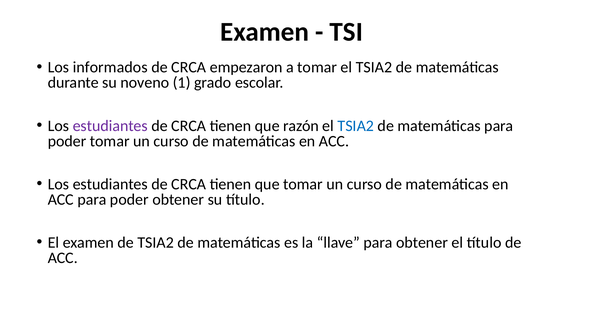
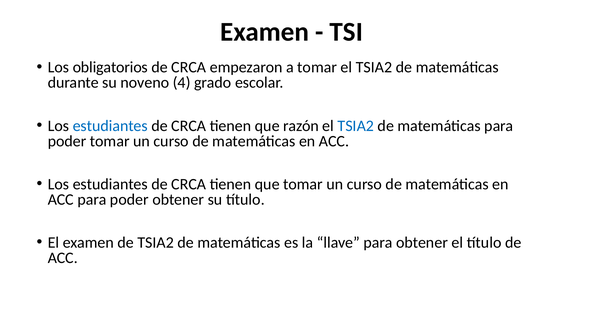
informados: informados -> obligatorios
1: 1 -> 4
estudiantes at (110, 126) colour: purple -> blue
